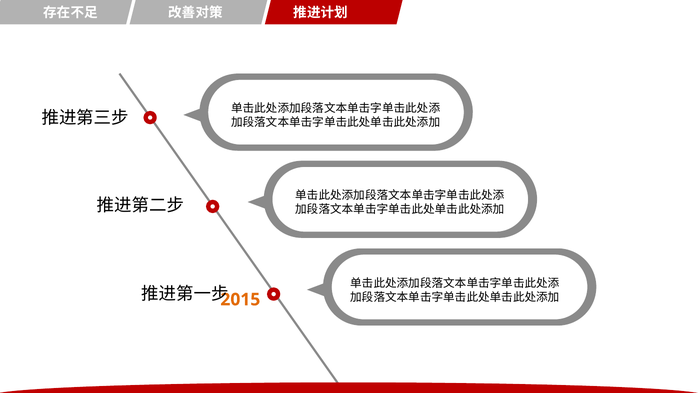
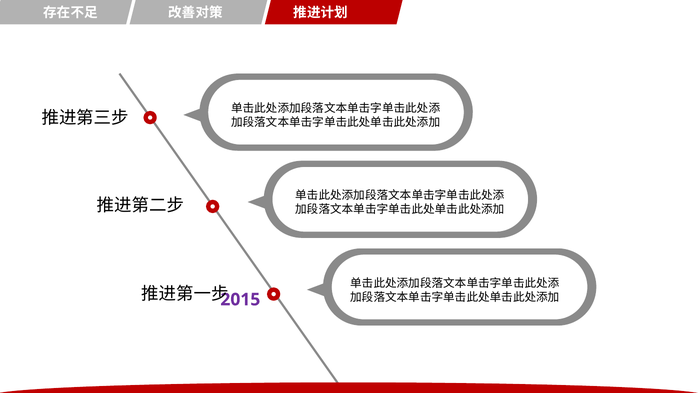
2015 colour: orange -> purple
